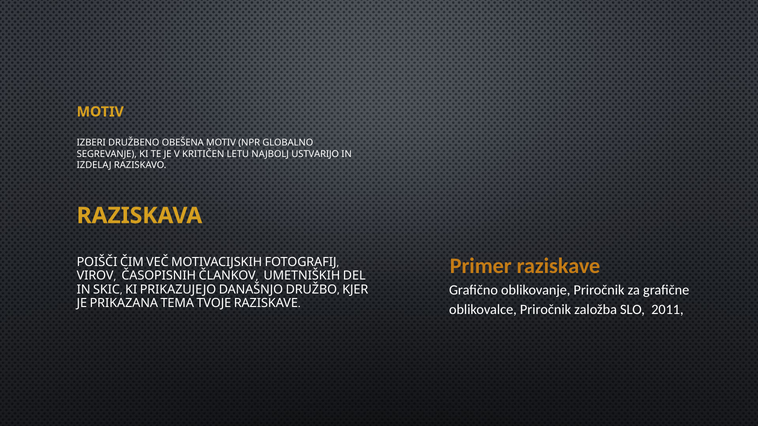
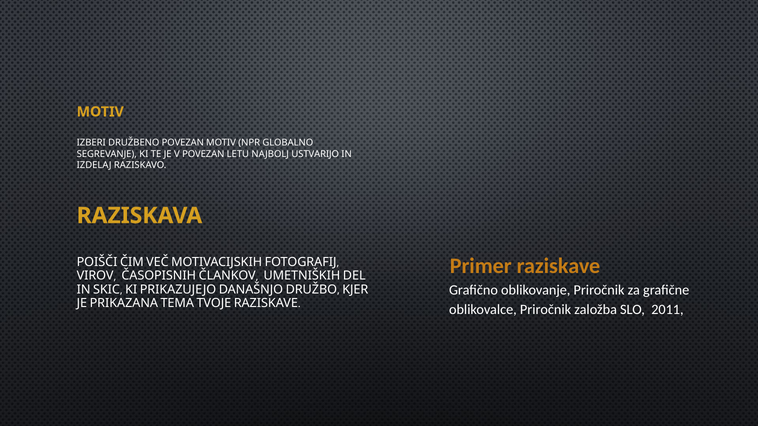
DRUŽBENO OBEŠENA: OBEŠENA -> POVEZAN
V KRITIČEN: KRITIČEN -> POVEZAN
